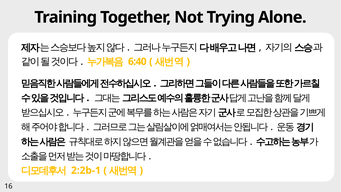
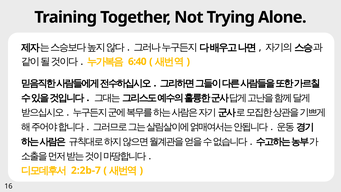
2:2b-1: 2:2b-1 -> 2:2b-7
